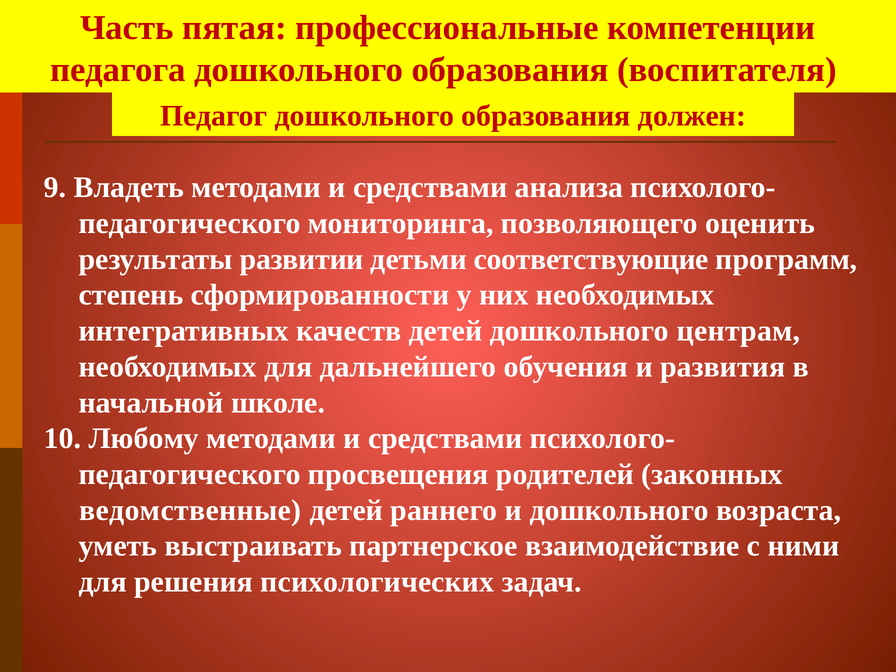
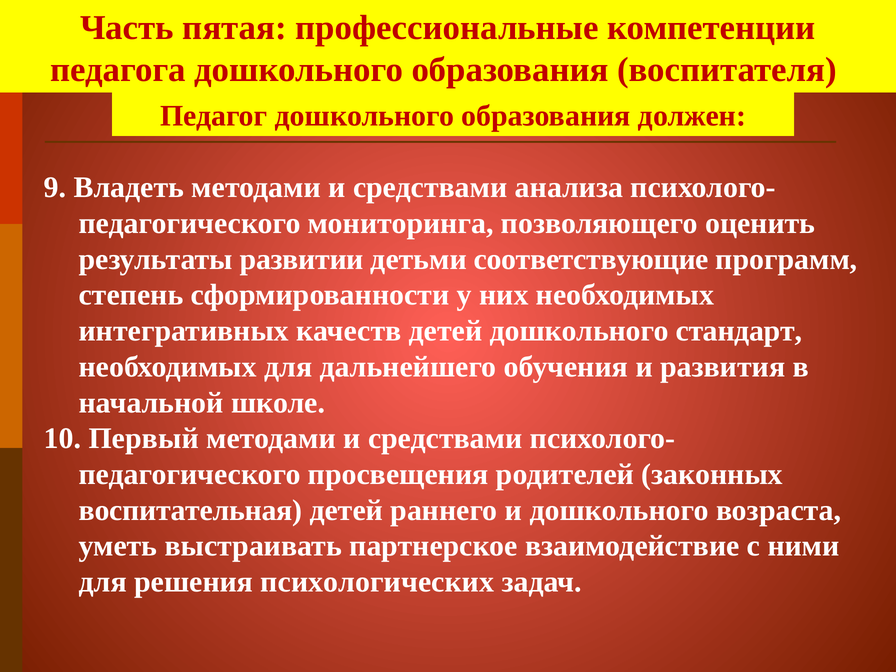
центрам: центрам -> стандарт
Любому: Любому -> Первый
ведомственные: ведомственные -> воспитательная
